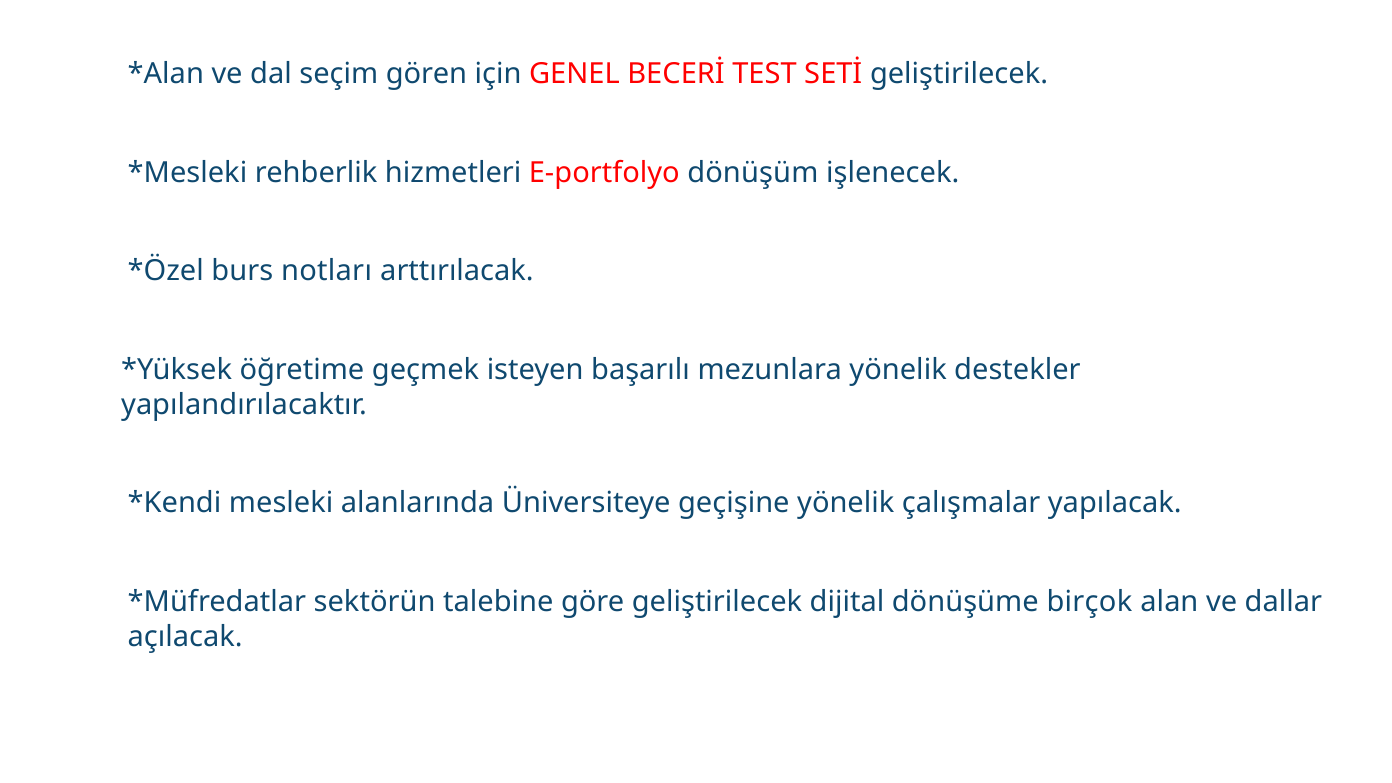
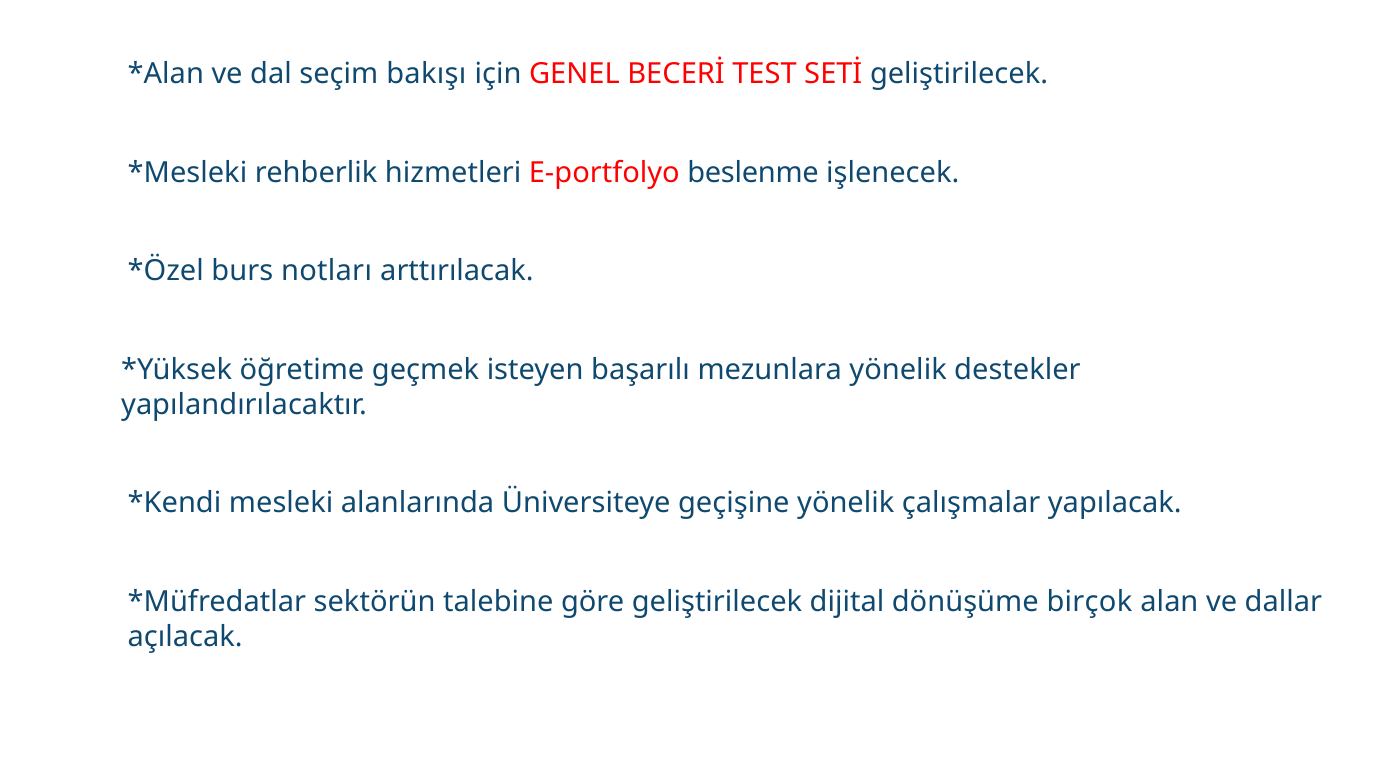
gören: gören -> bakışı
dönüşüm: dönüşüm -> beslenme
